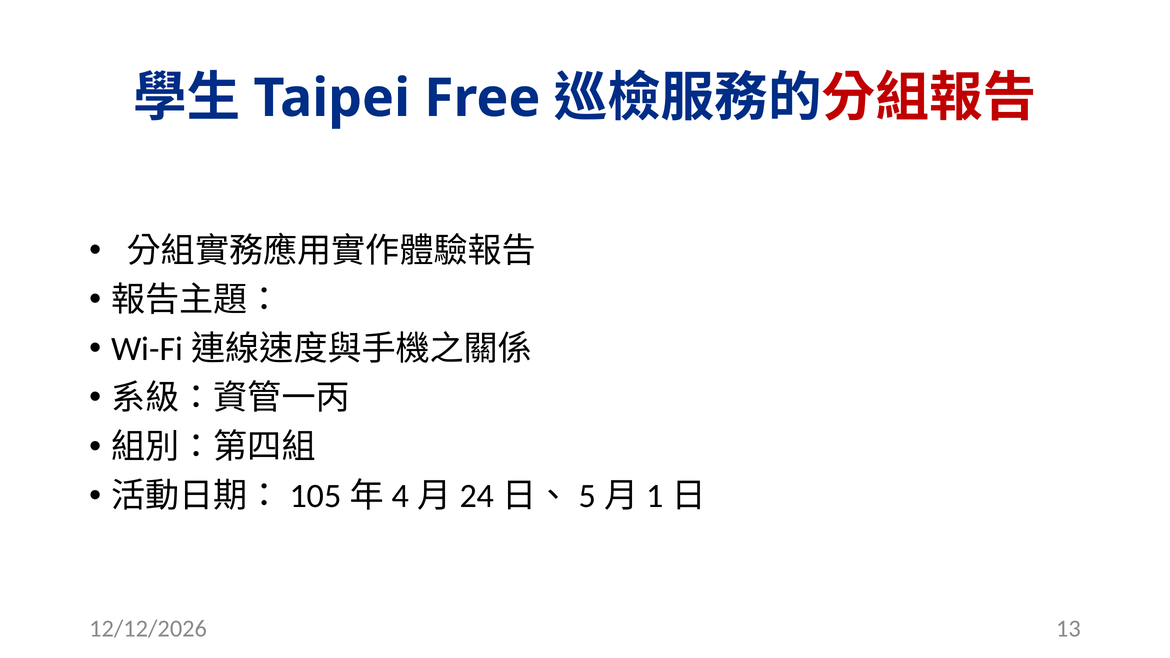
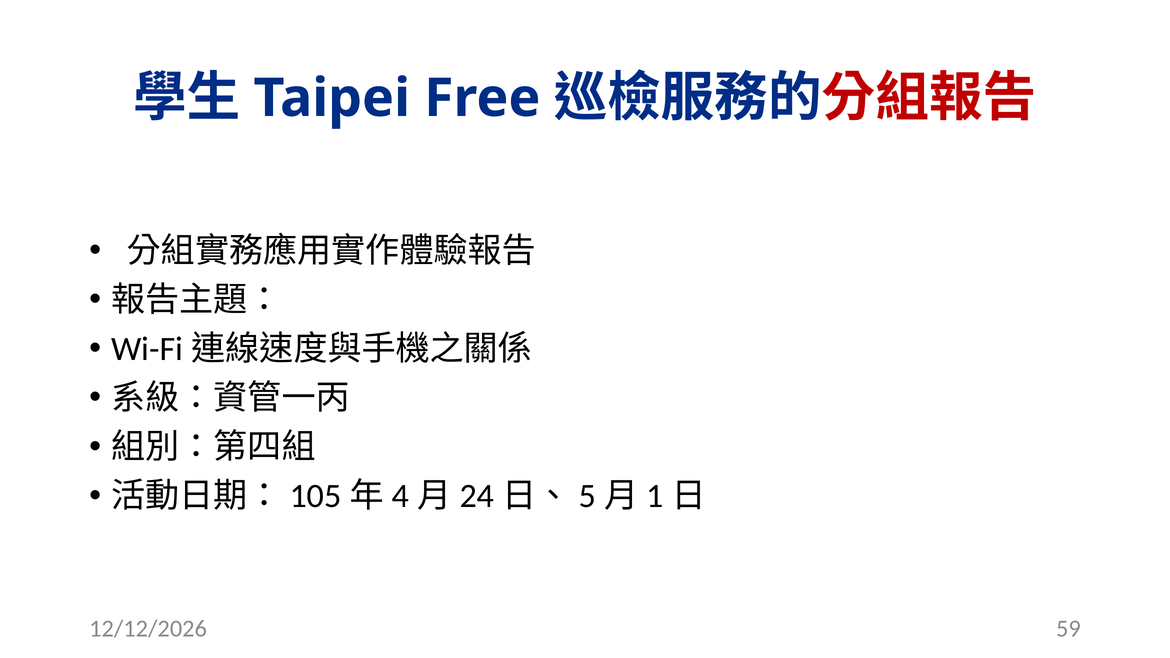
13: 13 -> 59
